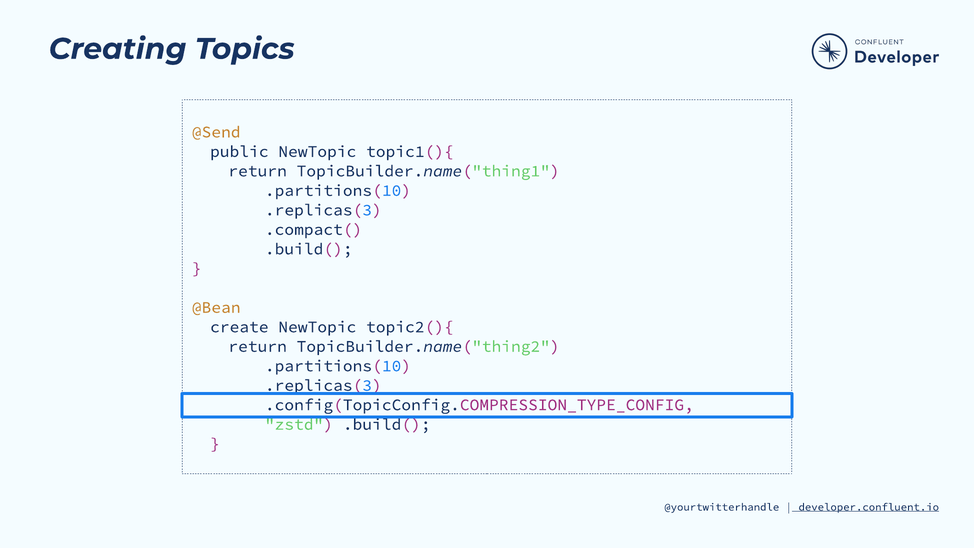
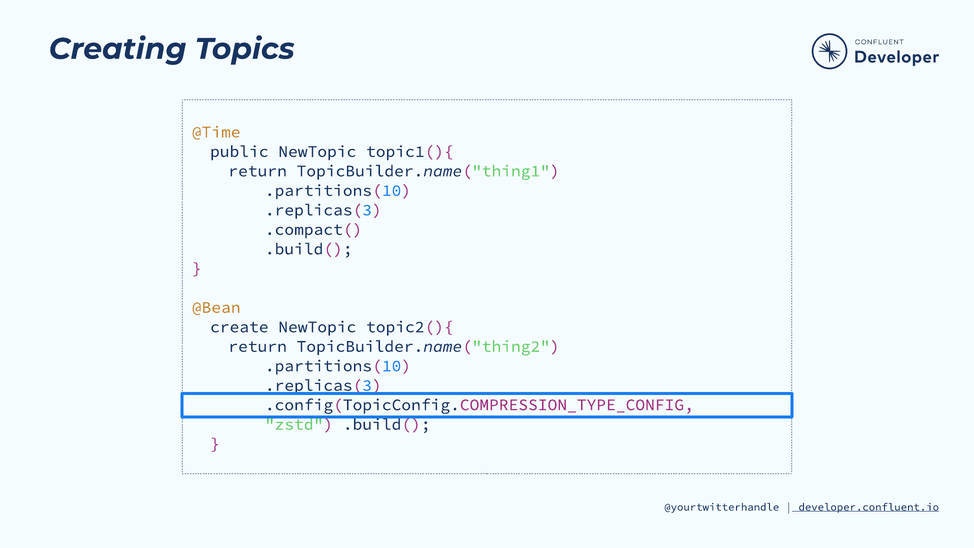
@Send: @Send -> @Time
